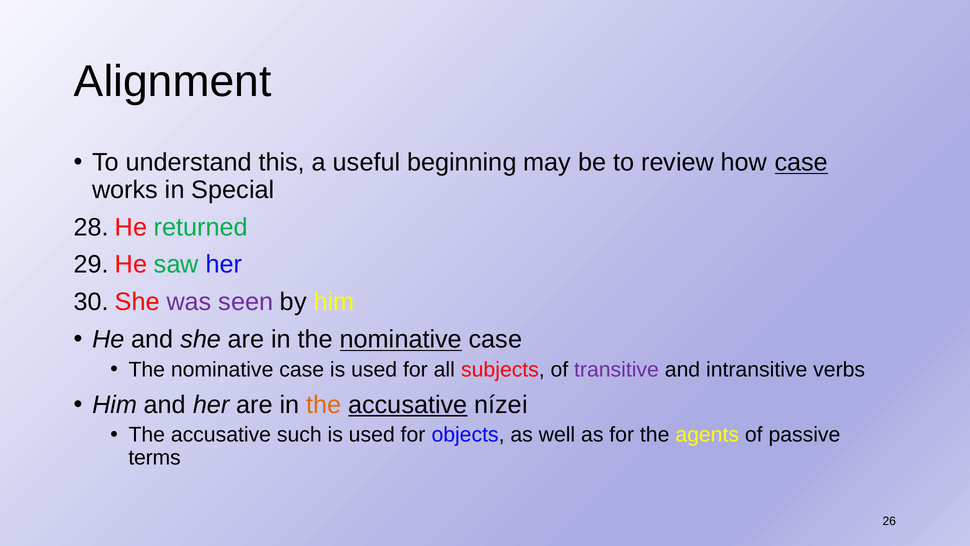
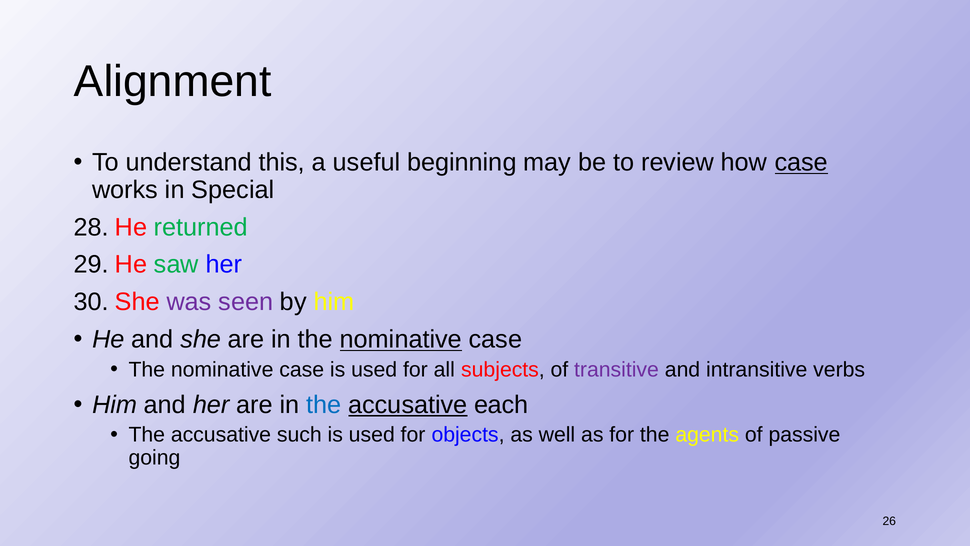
the at (324, 404) colour: orange -> blue
nízei: nízei -> each
terms: terms -> going
